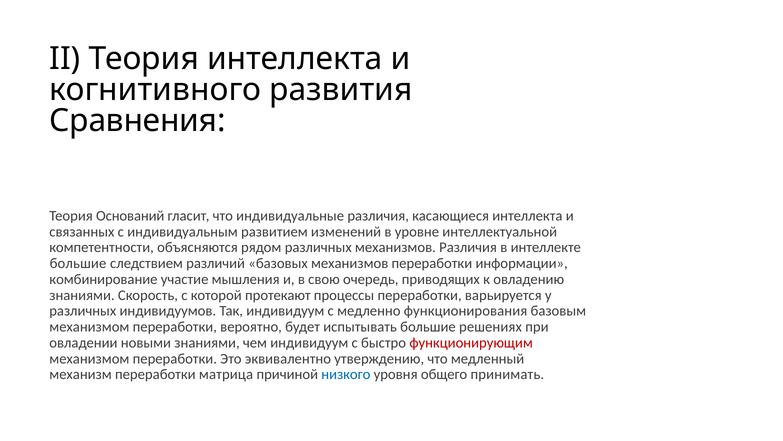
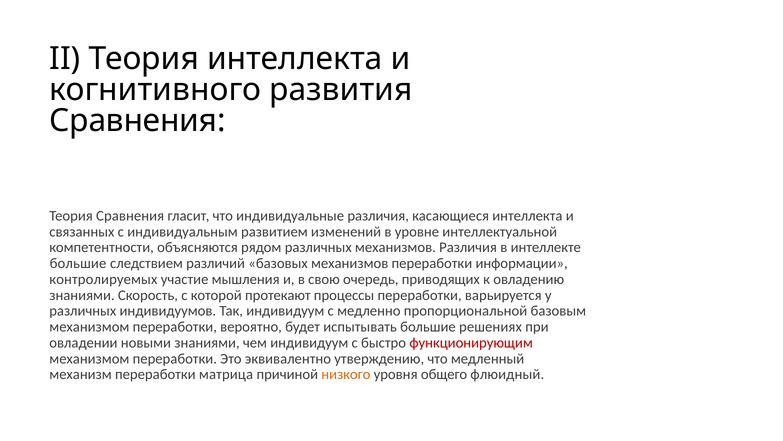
Теория Оснований: Оснований -> Сравнения
комбинирование: комбинирование -> контролируемых
функционирования: функционирования -> пропорциональной
низкого colour: blue -> orange
принимать: принимать -> флюидный
